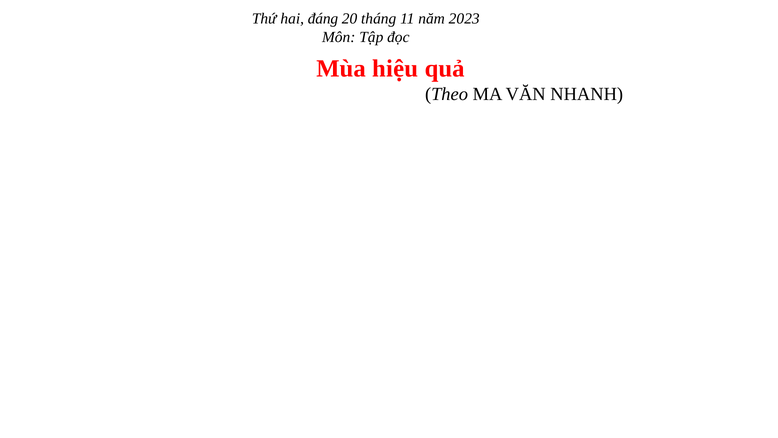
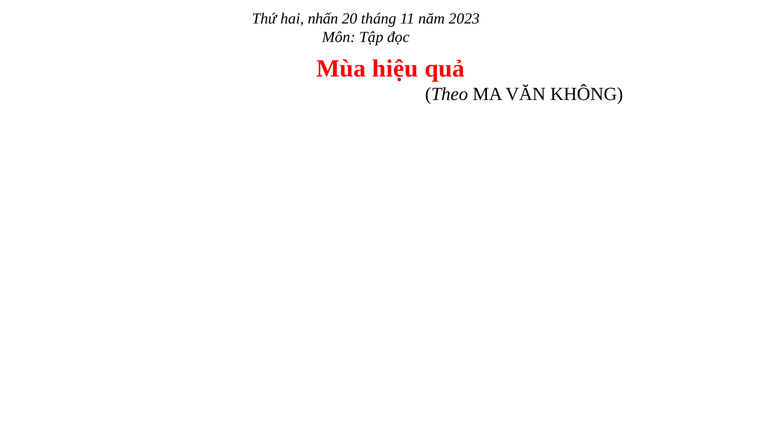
đáng: đáng -> nhấn
NHANH: NHANH -> KHÔNG
